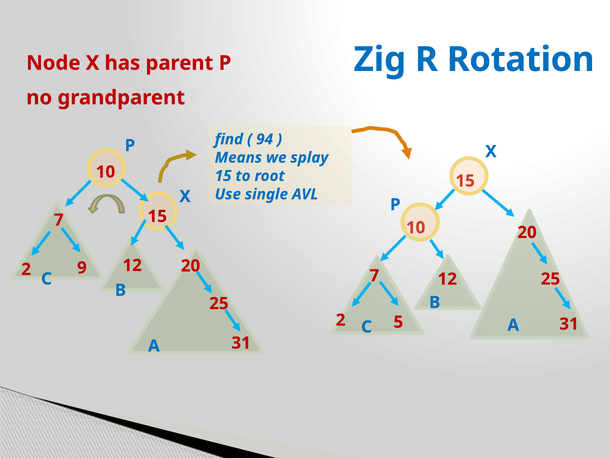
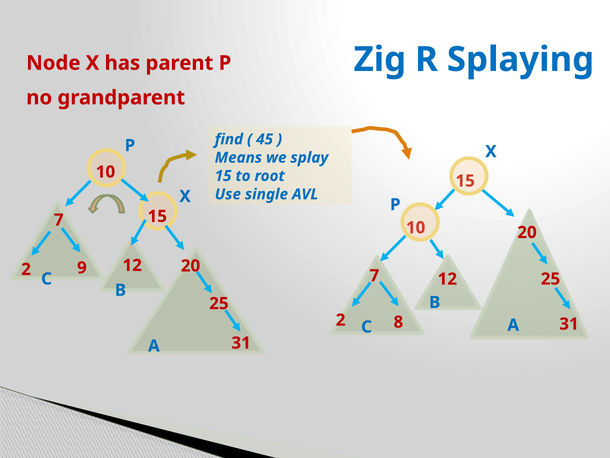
Rotation: Rotation -> Splaying
94: 94 -> 45
5: 5 -> 8
